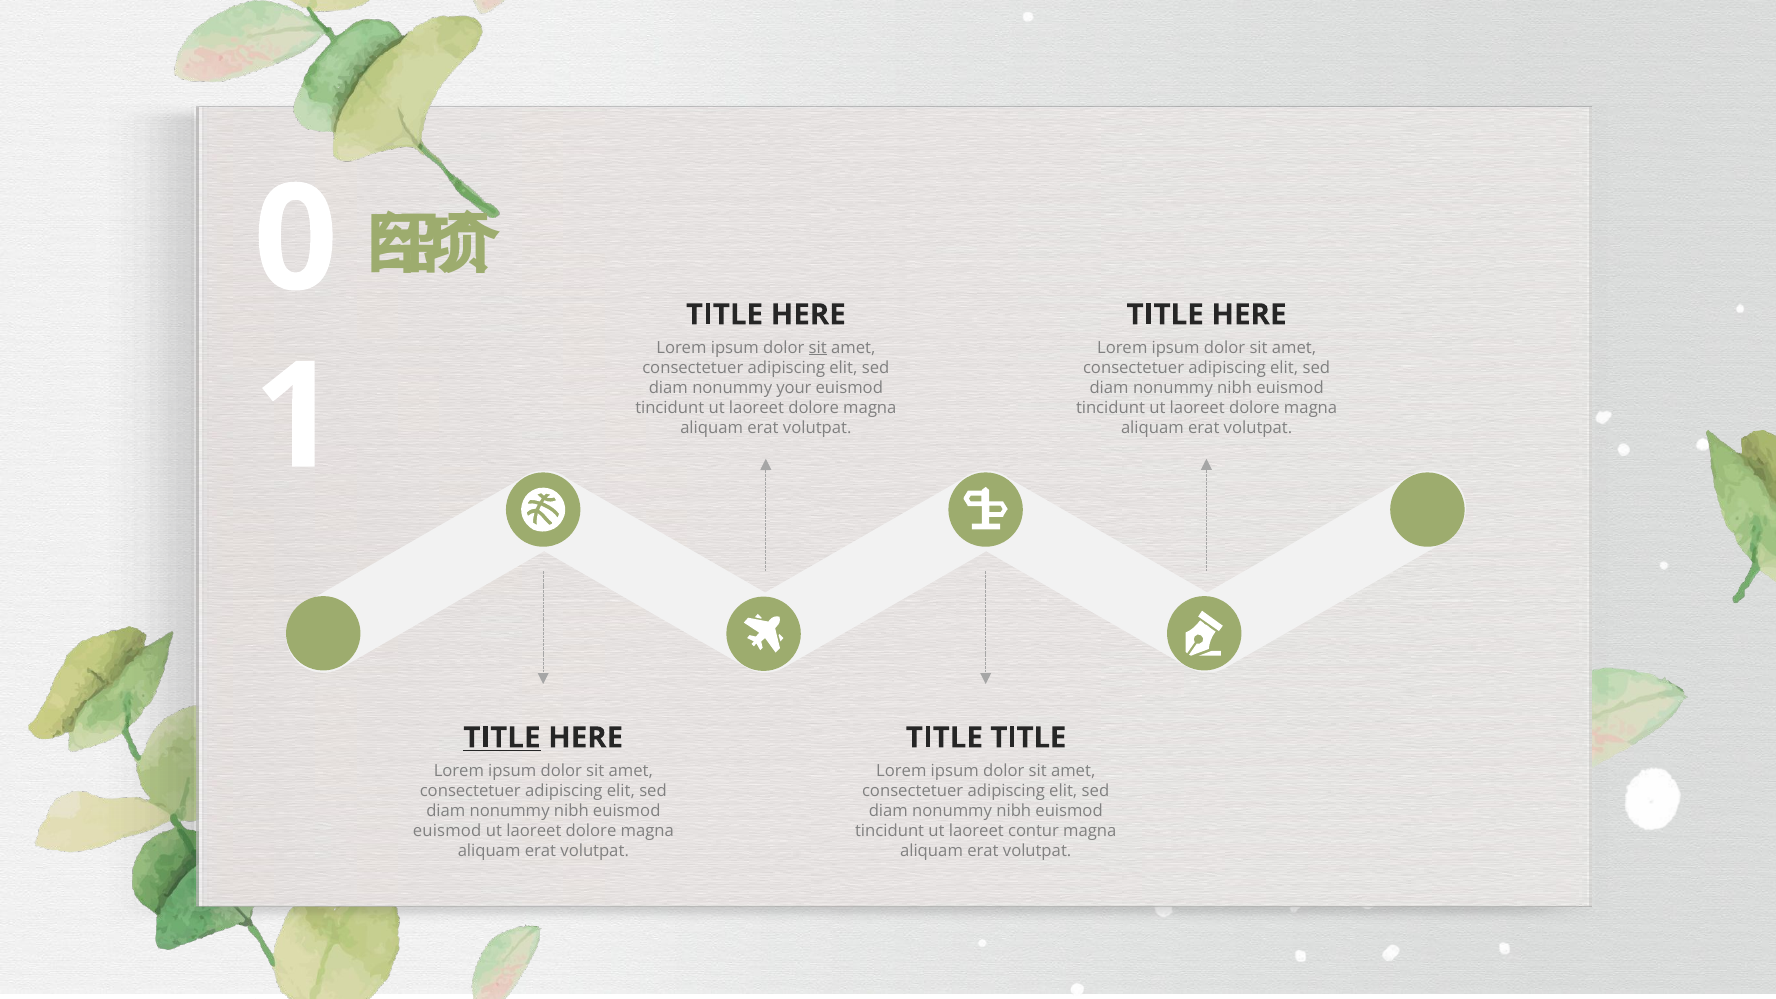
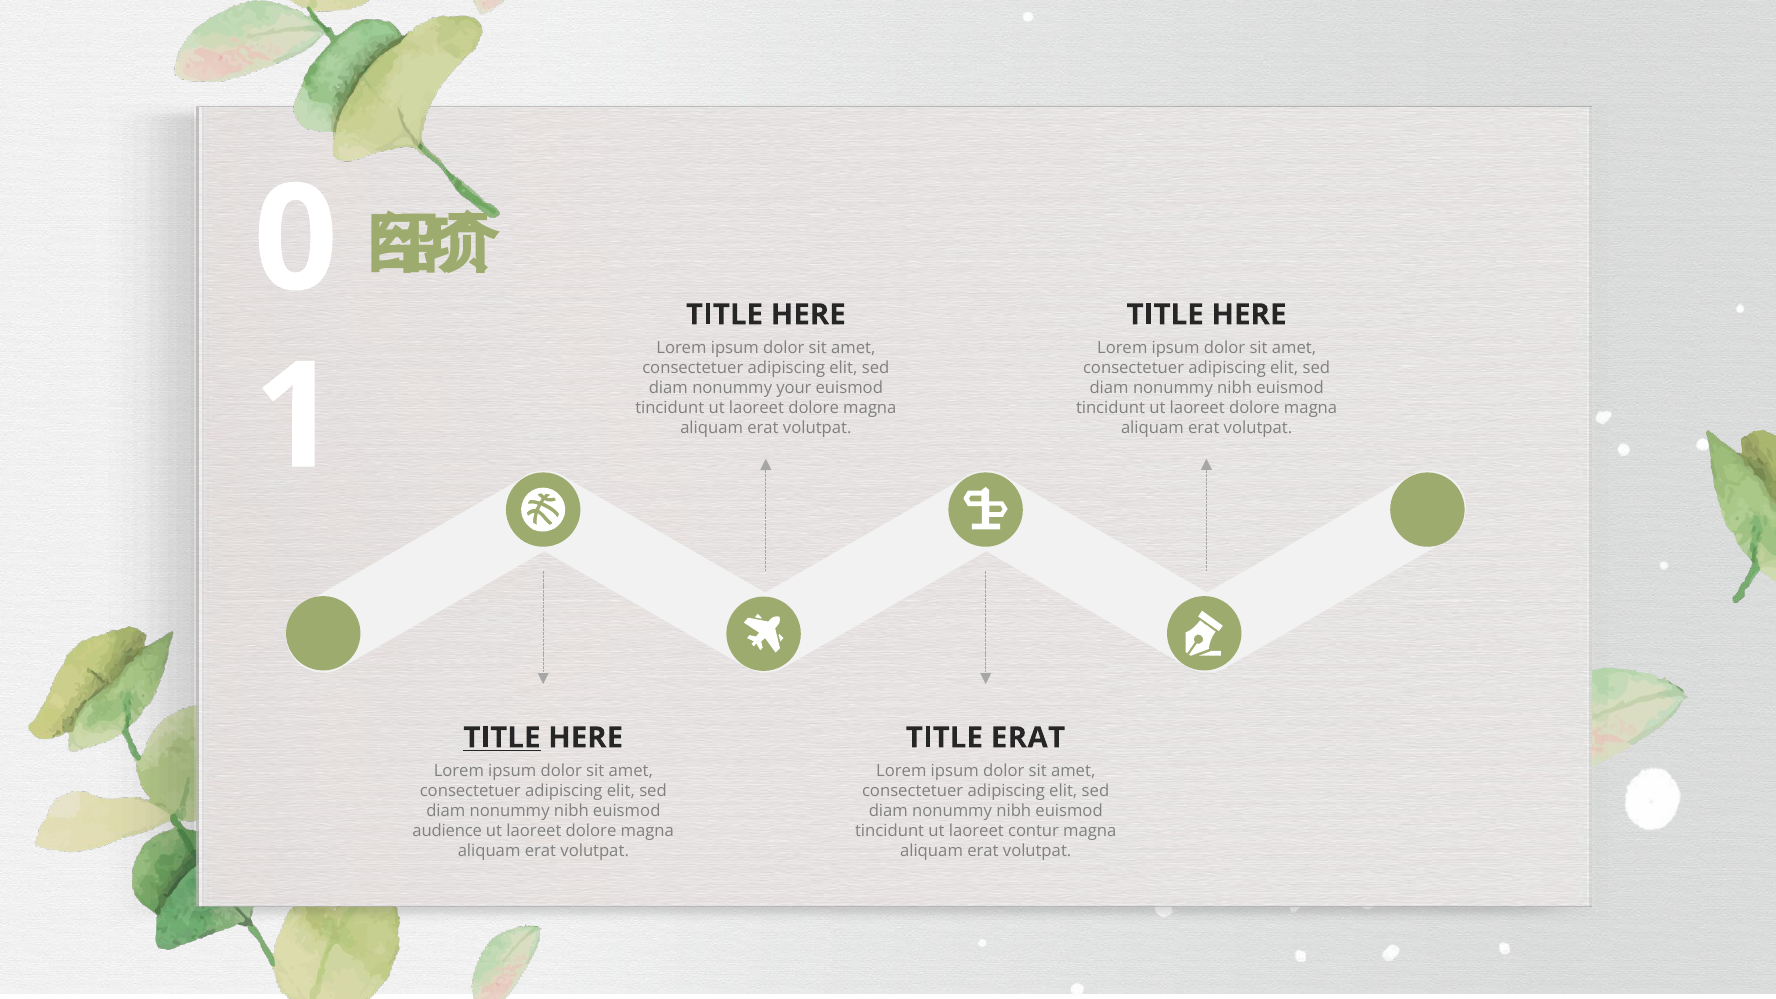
sit at (818, 348) underline: present -> none
TITLE TITLE: TITLE -> ERAT
euismod at (447, 831): euismod -> audience
